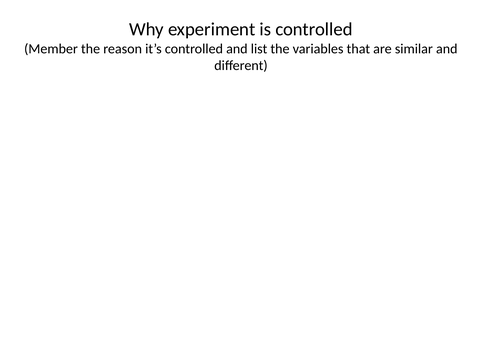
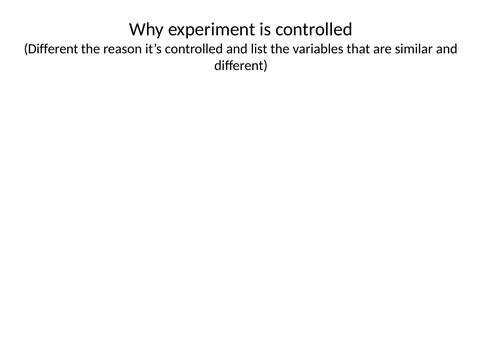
Member at (51, 49): Member -> Different
